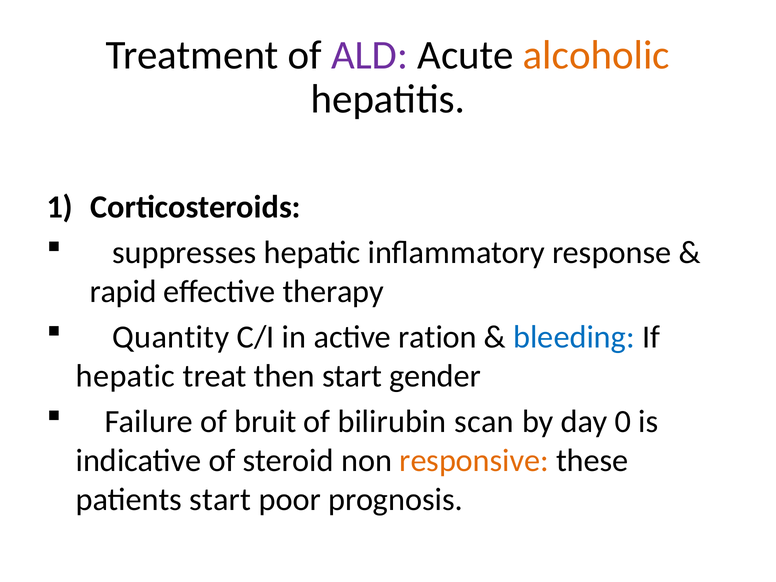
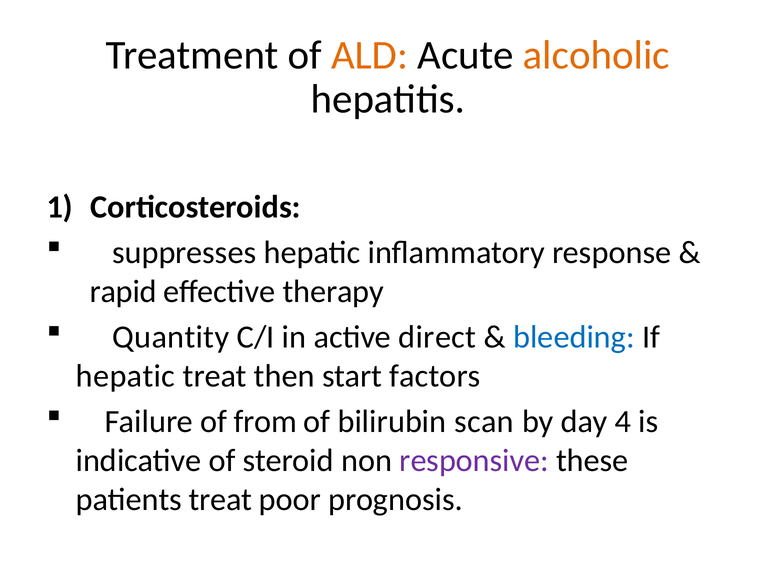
ALD colour: purple -> orange
ration: ration -> direct
gender: gender -> factors
bruit: bruit -> from
0: 0 -> 4
responsive colour: orange -> purple
patients start: start -> treat
